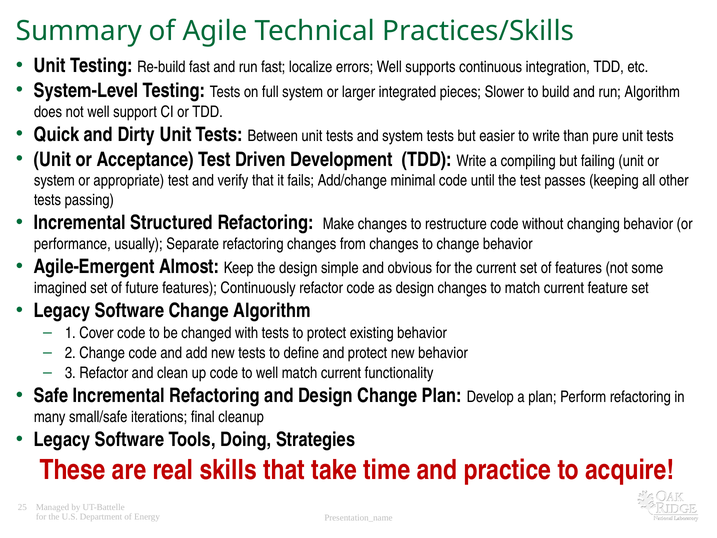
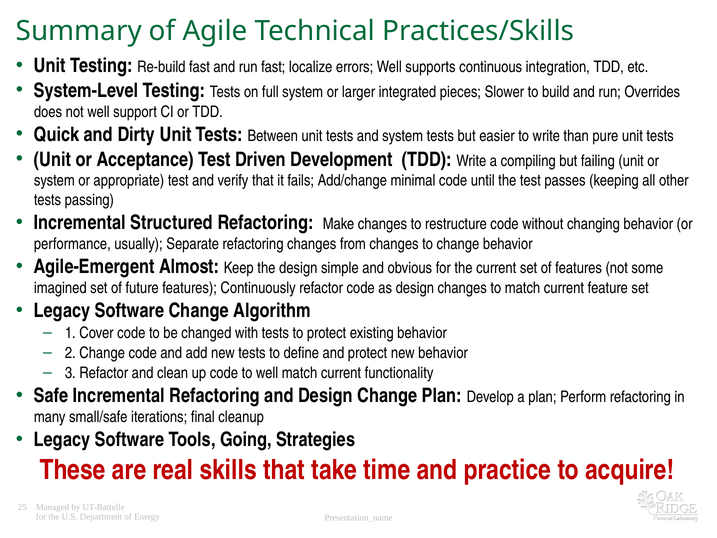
run Algorithm: Algorithm -> Overrides
Doing: Doing -> Going
